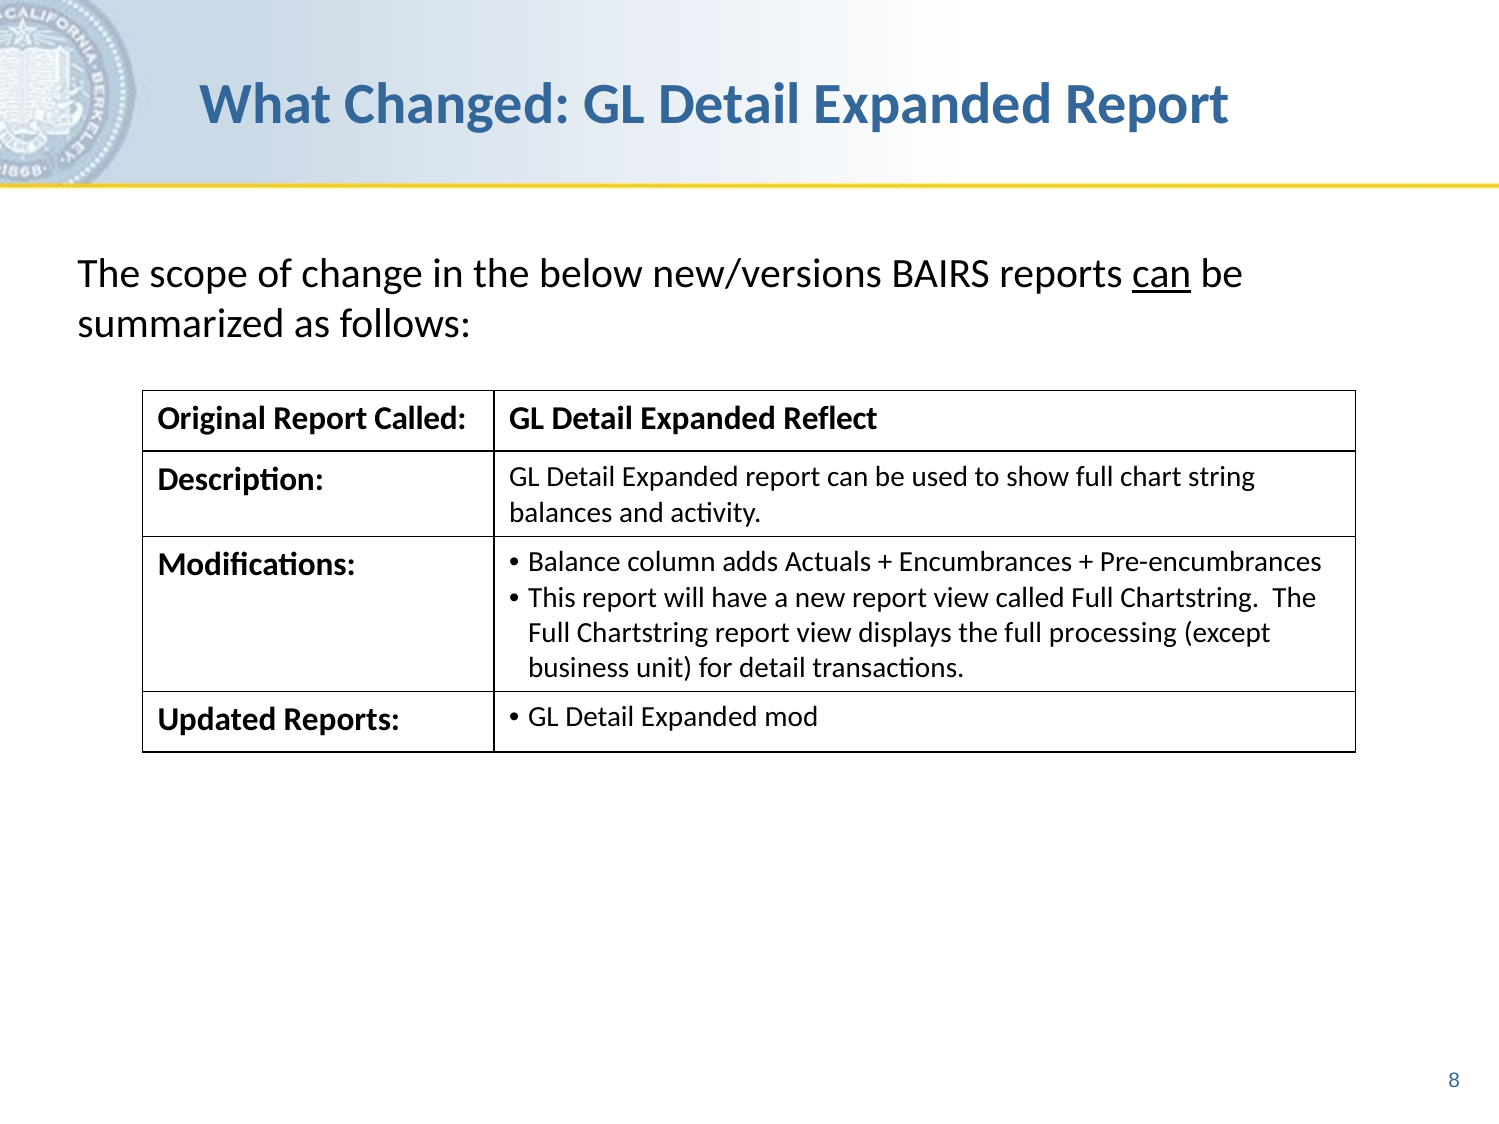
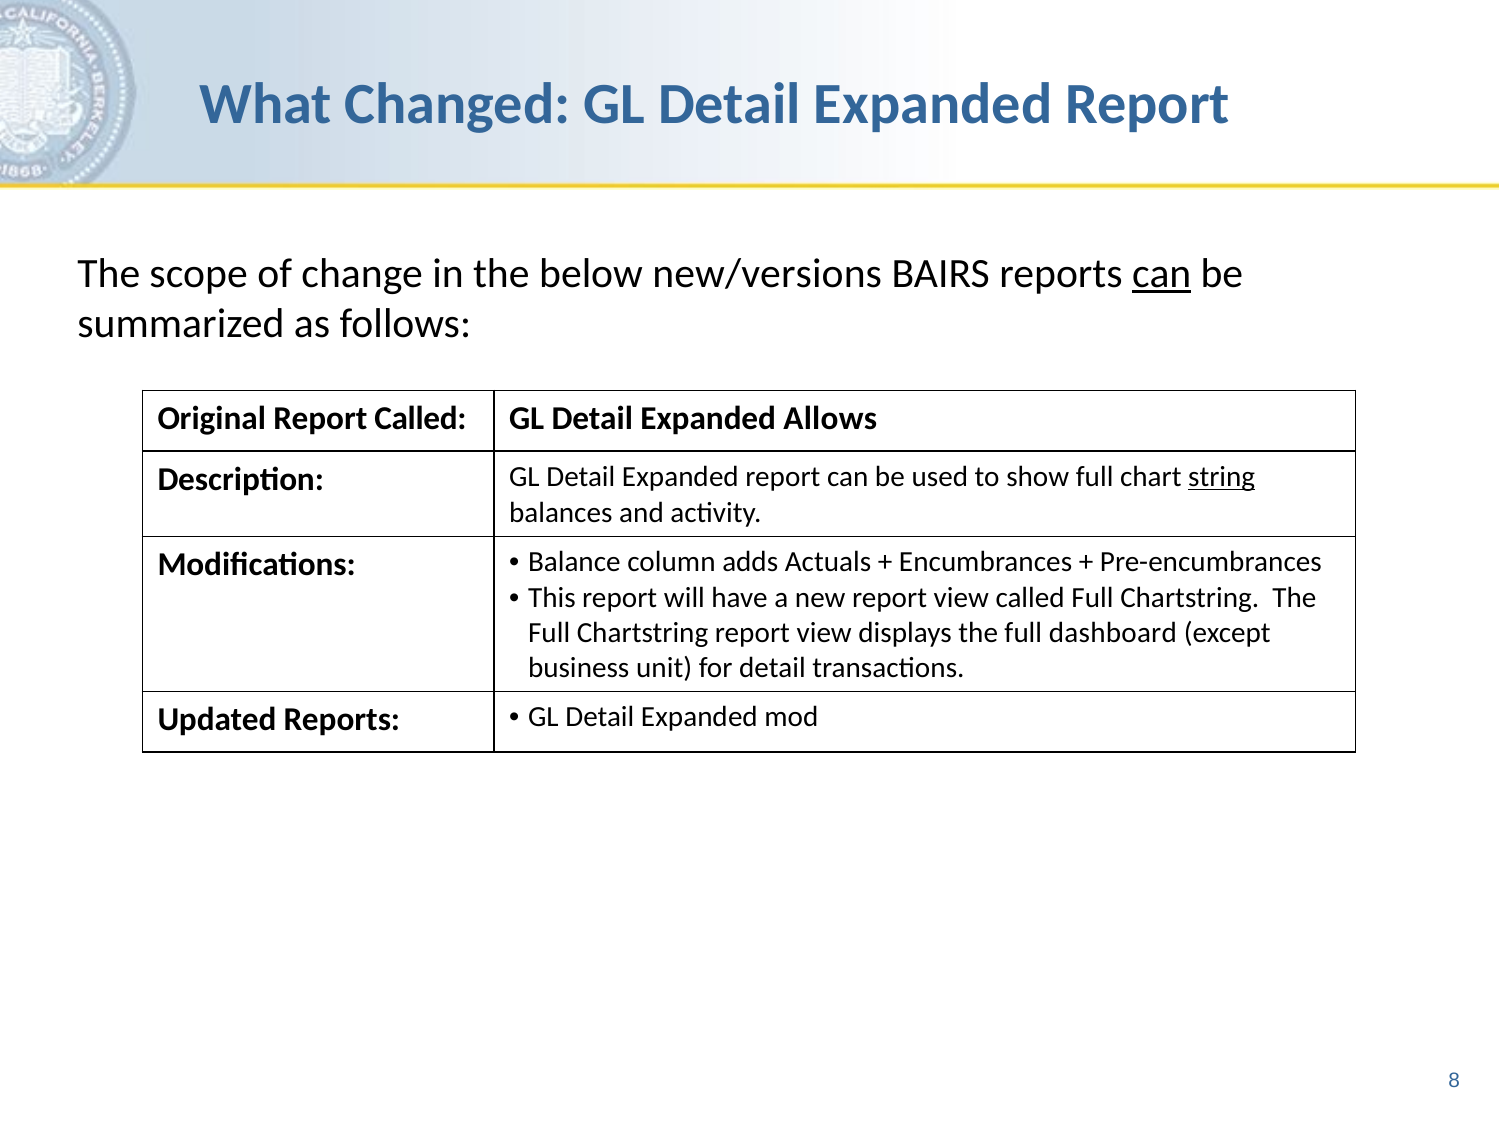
Reflect: Reflect -> Allows
string underline: none -> present
processing: processing -> dashboard
